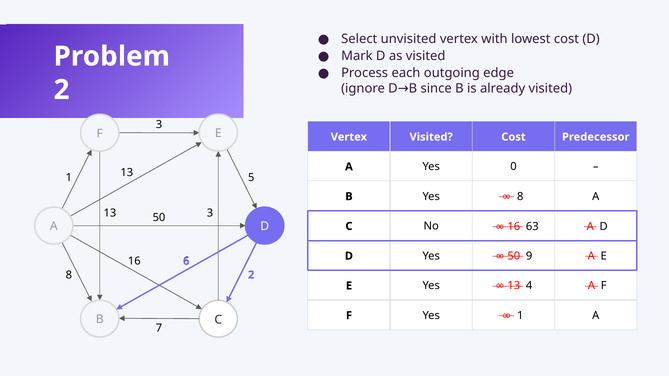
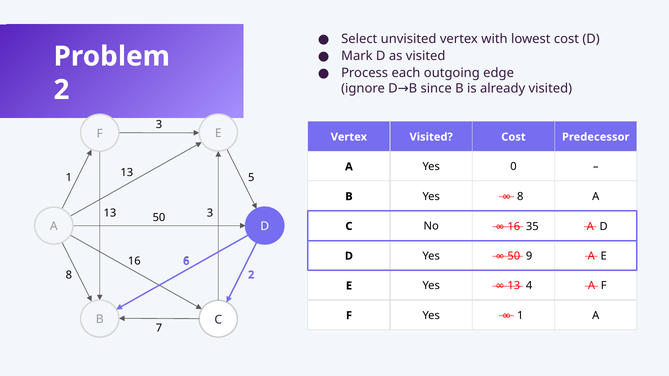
63: 63 -> 35
